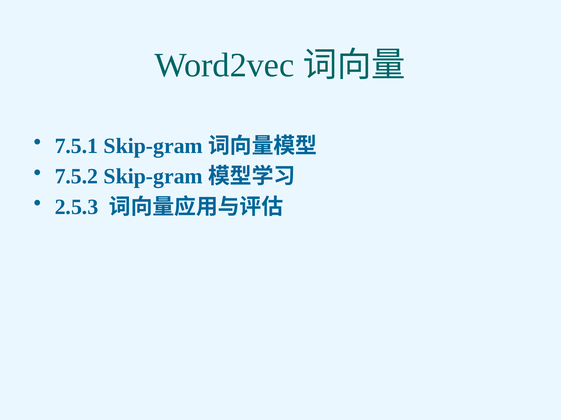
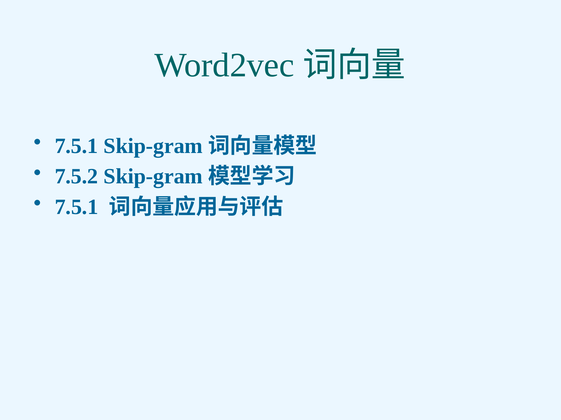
2.5.3 at (76, 207): 2.5.3 -> 7.5.1
